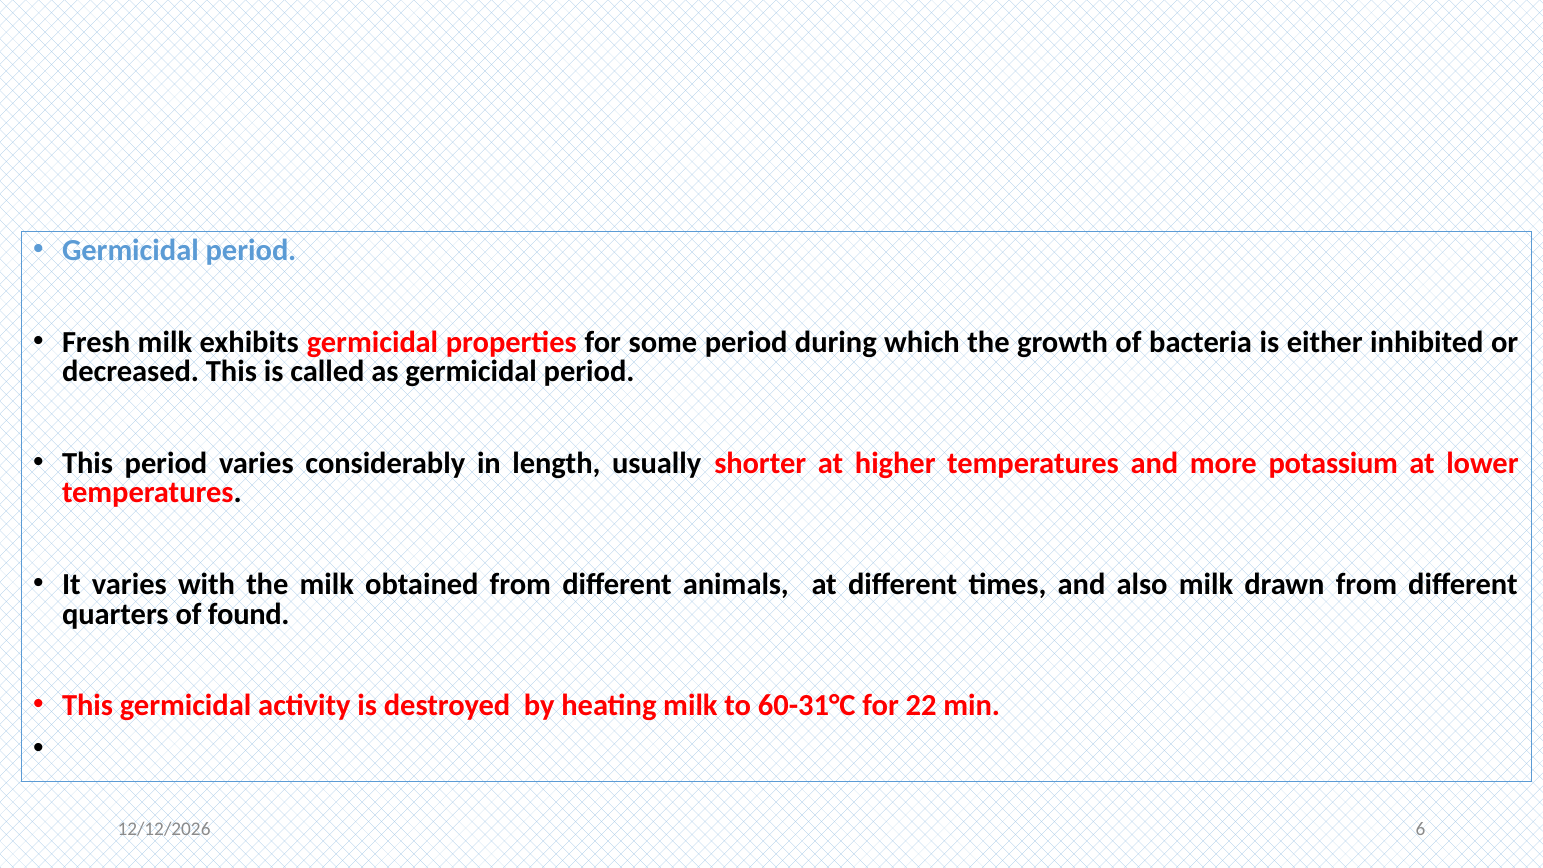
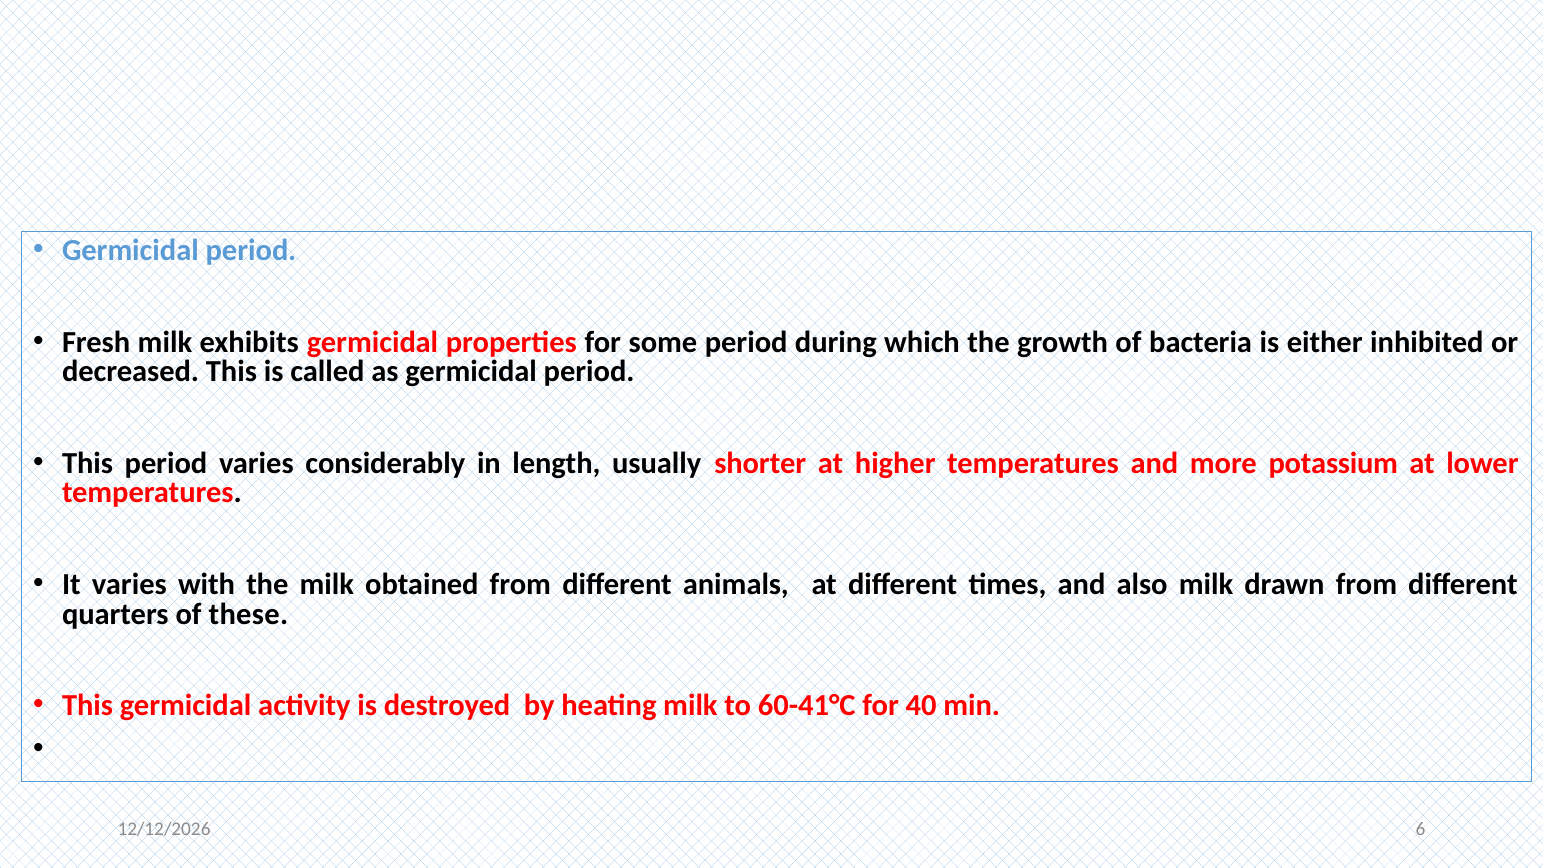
found: found -> these
60-31°C: 60-31°C -> 60-41°C
22: 22 -> 40
